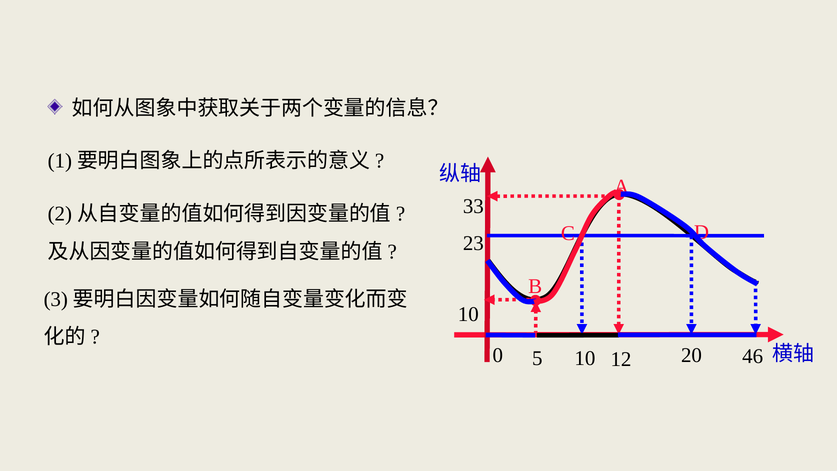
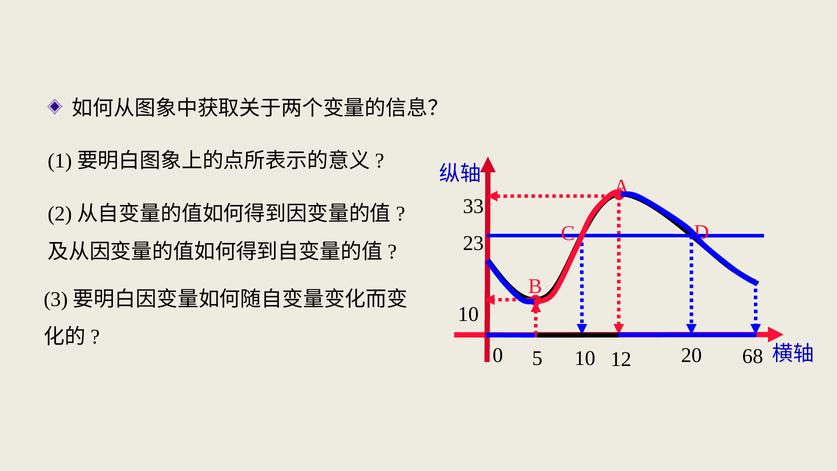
46: 46 -> 68
